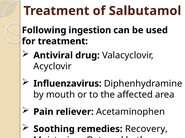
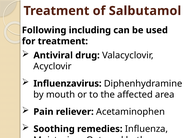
ingestion: ingestion -> including
Recovery: Recovery -> Influenza
